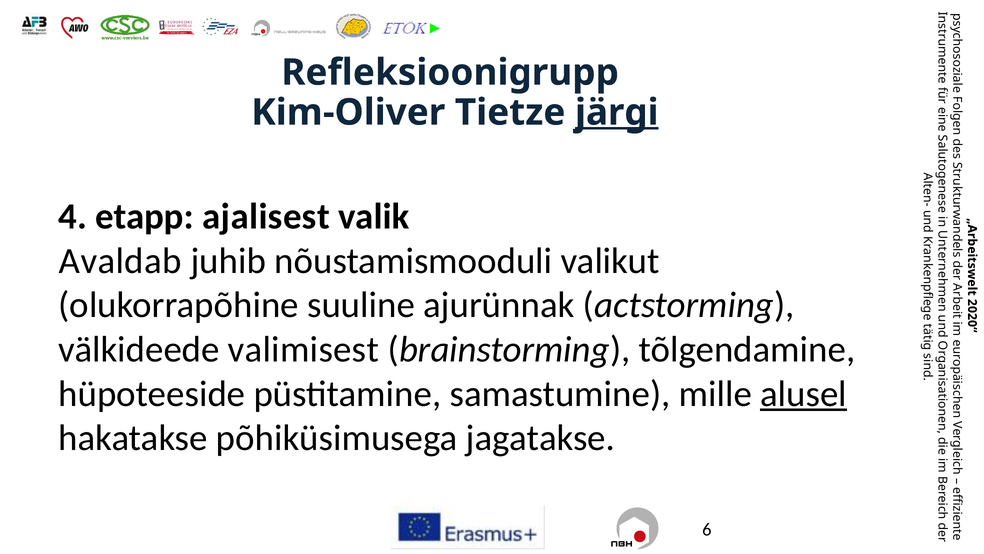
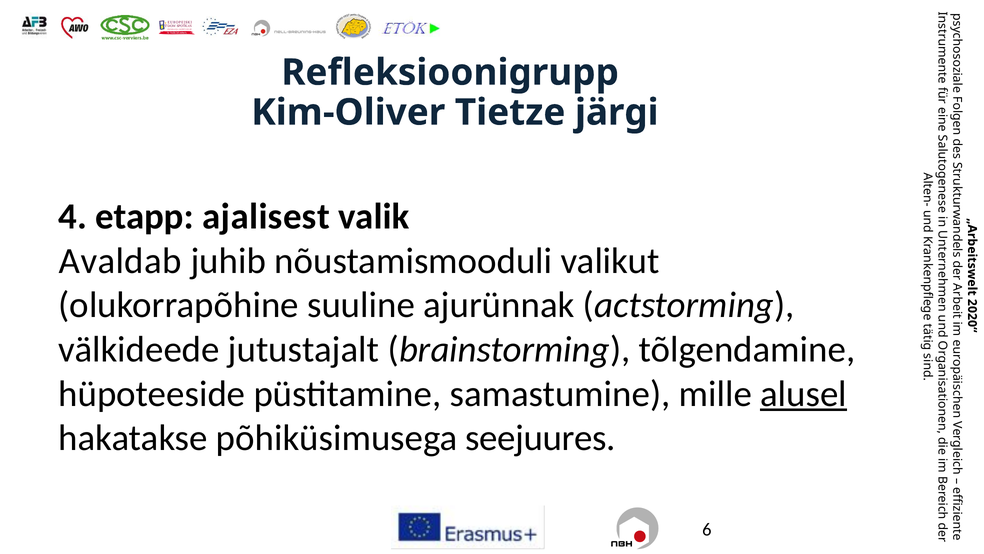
järgi underline: present -> none
valimisest: valimisest -> jutustajalt
jagatakse: jagatakse -> seejuures
